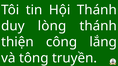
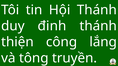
lòng: lòng -> đinh
